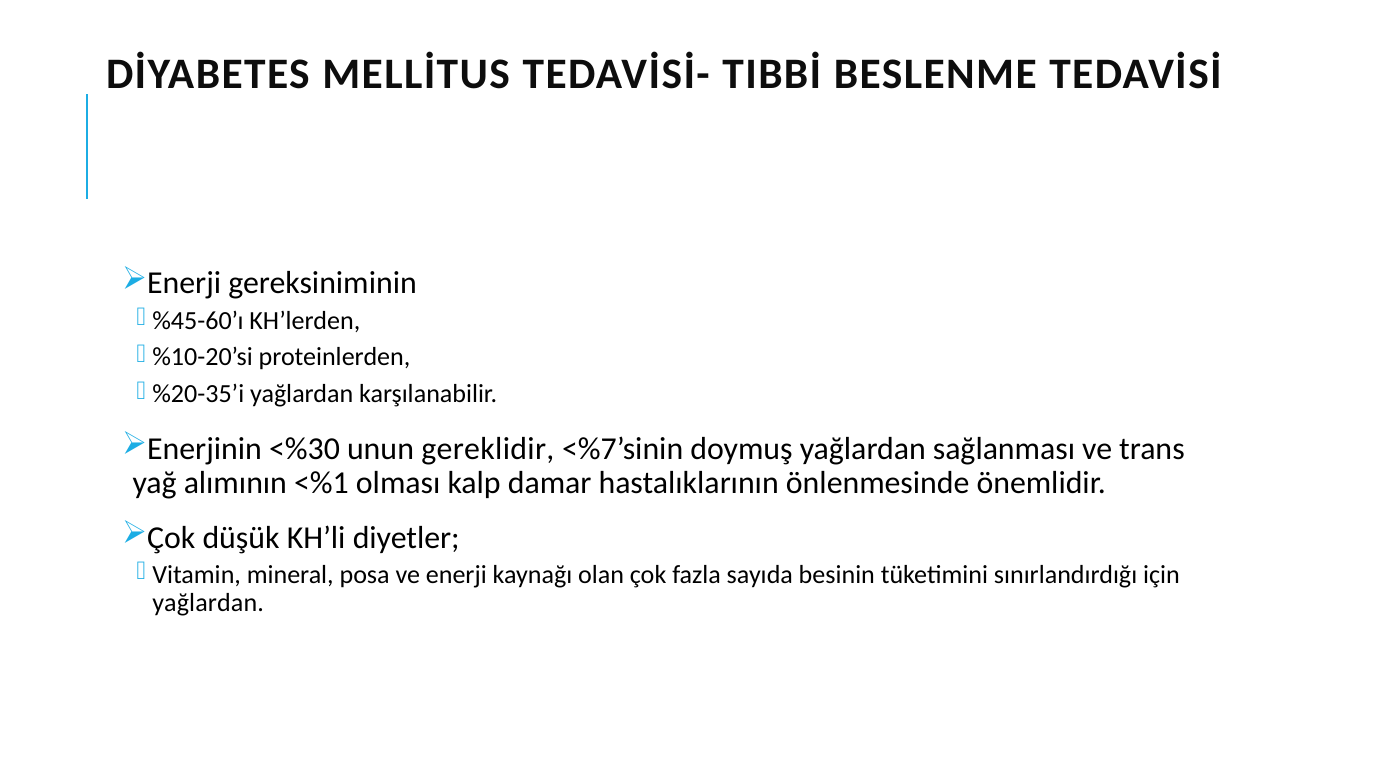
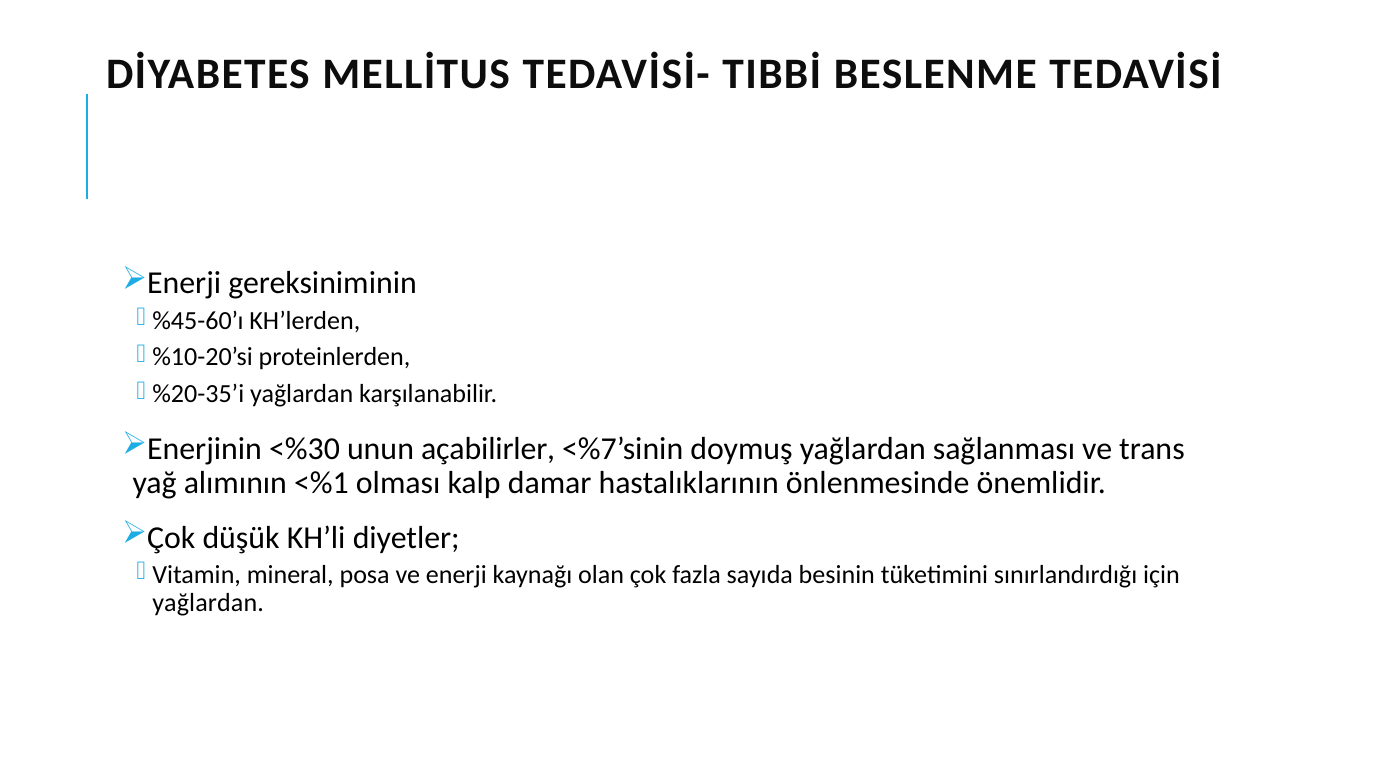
gereklidir: gereklidir -> açabilirler
